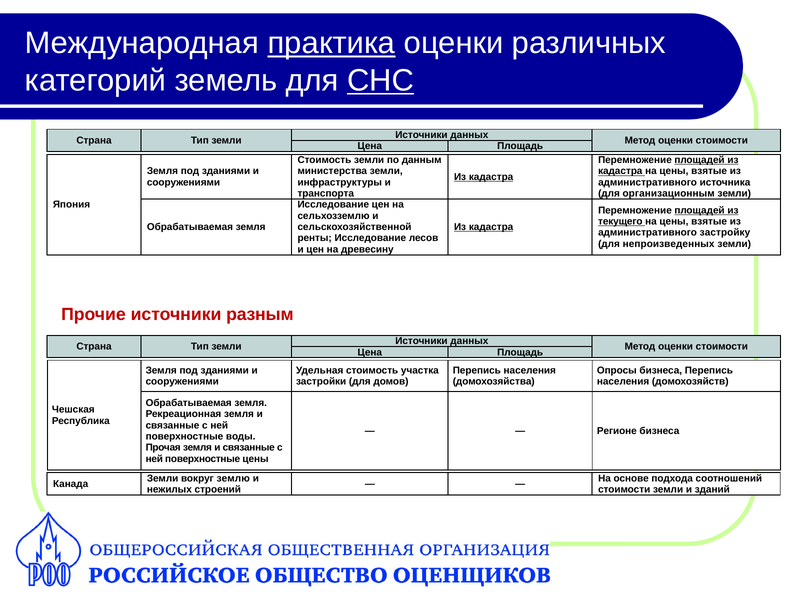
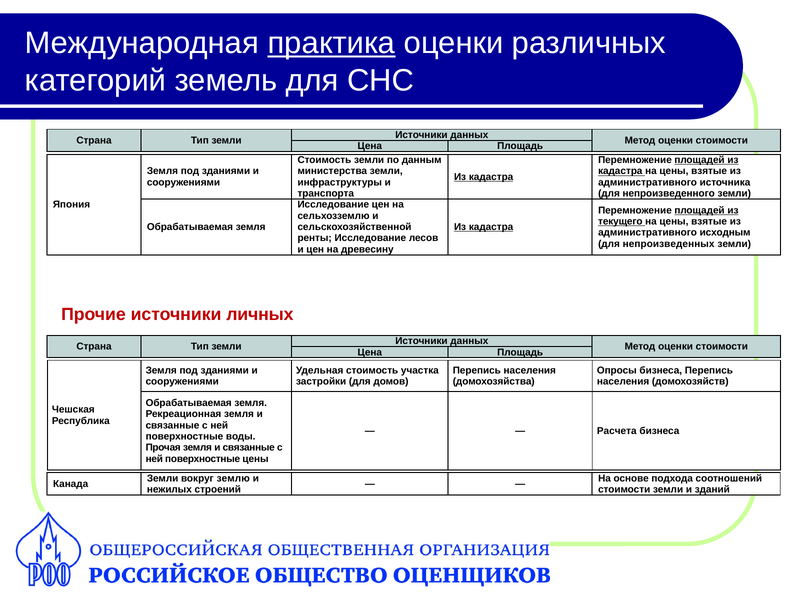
СНС underline: present -> none
организационным: организационным -> непроизведенного
застройку: застройку -> исходным
разным: разным -> личных
Регионе: Регионе -> Расчета
